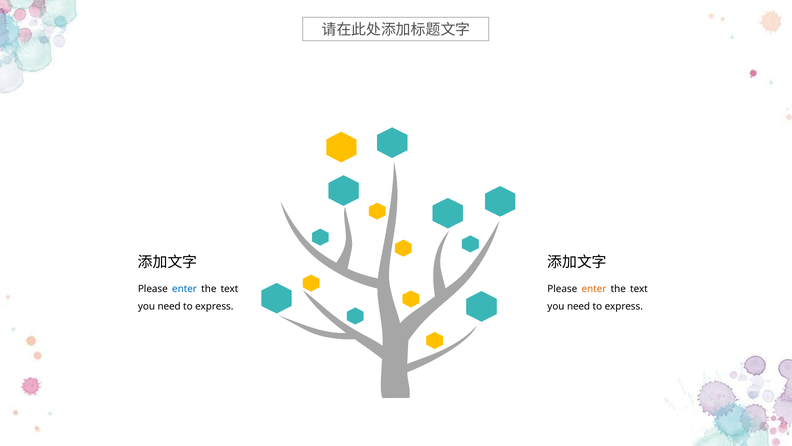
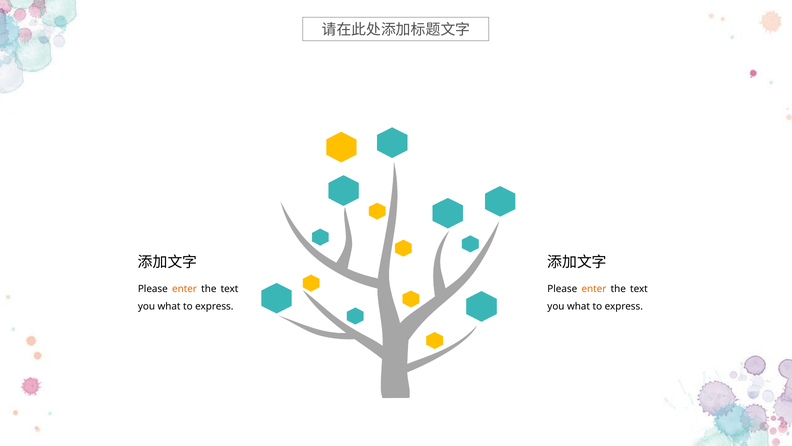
enter at (185, 288) colour: blue -> orange
need at (169, 306): need -> what
need at (579, 306): need -> what
